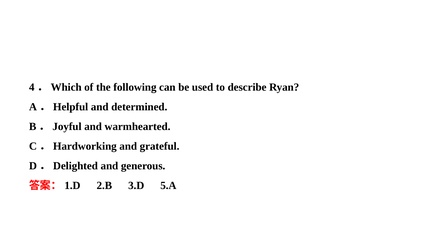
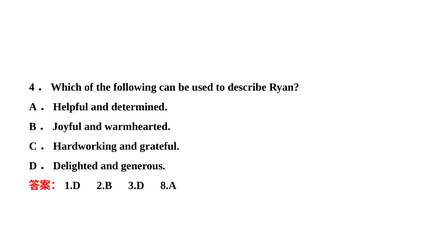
5.A: 5.A -> 8.A
